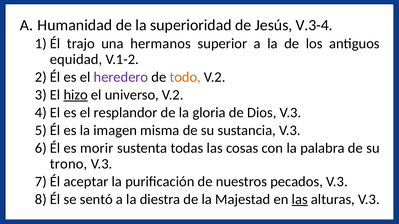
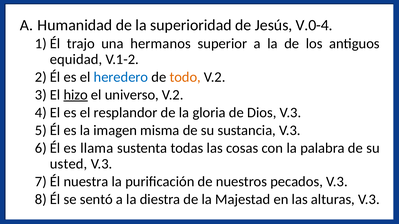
V.3-4: V.3-4 -> V.0-4
heredero colour: purple -> blue
morir: morir -> llama
trono: trono -> usted
aceptar: aceptar -> nuestra
las at (300, 200) underline: present -> none
